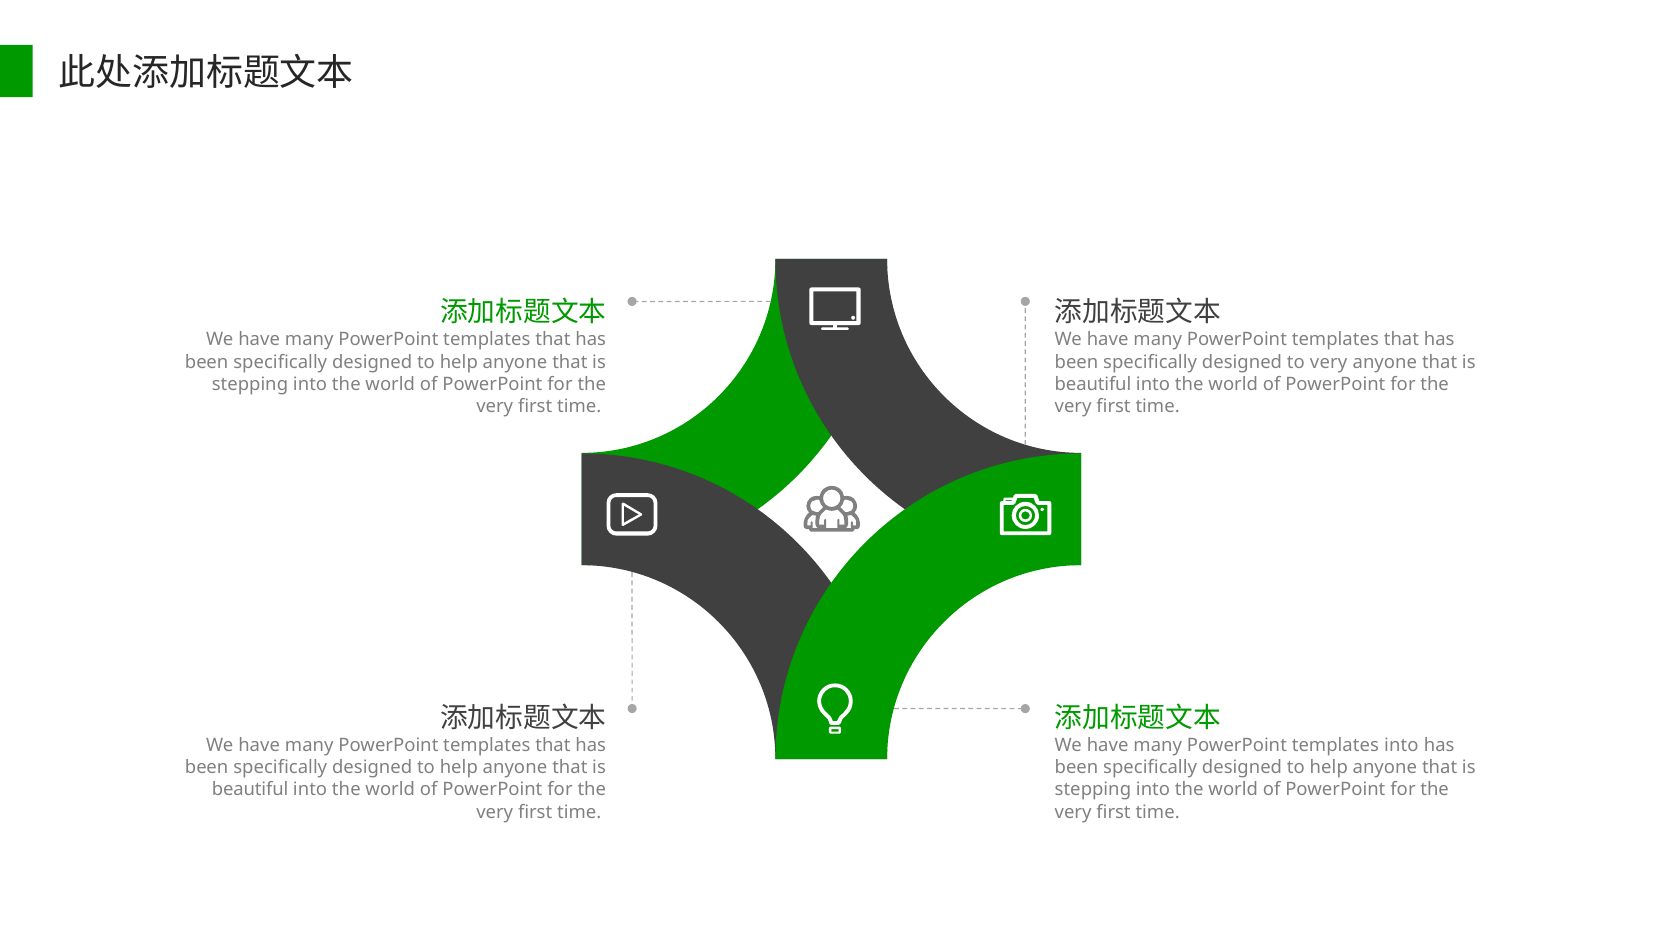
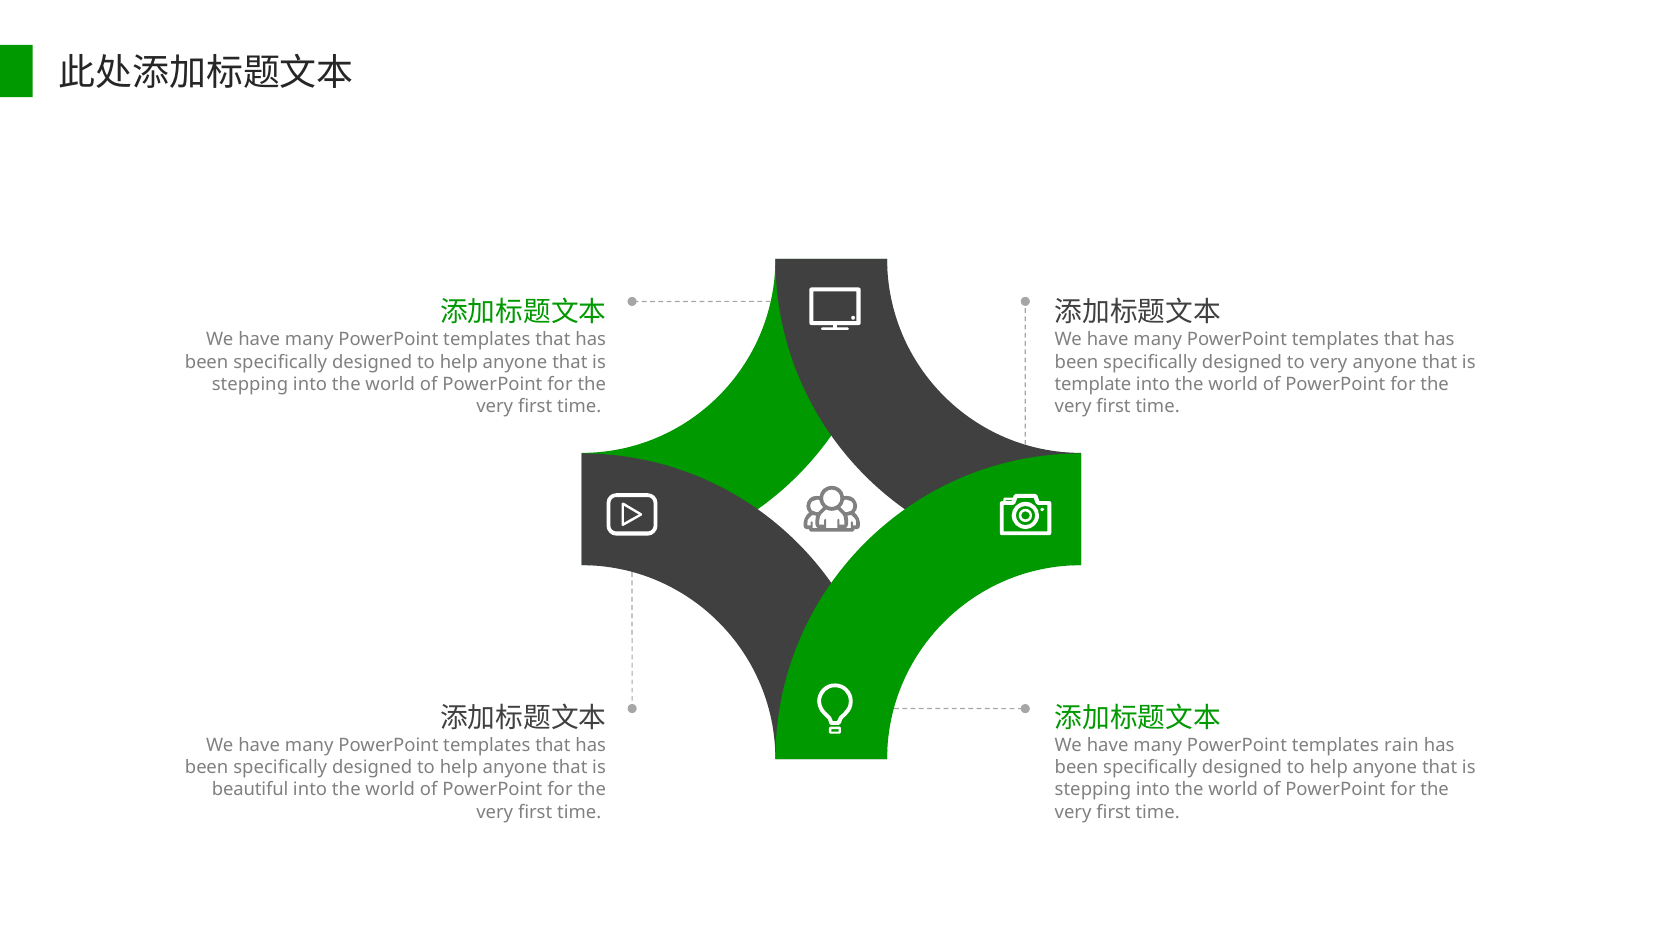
beautiful at (1093, 384): beautiful -> template
templates into: into -> rain
